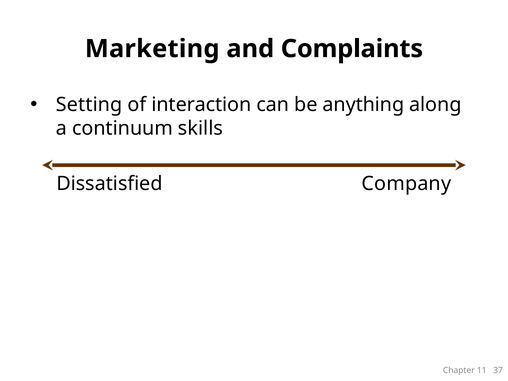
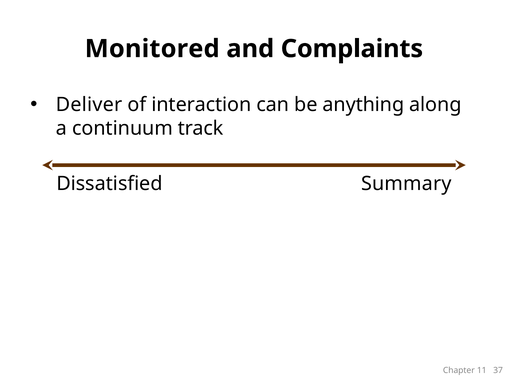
Marketing: Marketing -> Monitored
Setting: Setting -> Deliver
skills: skills -> track
Company: Company -> Summary
